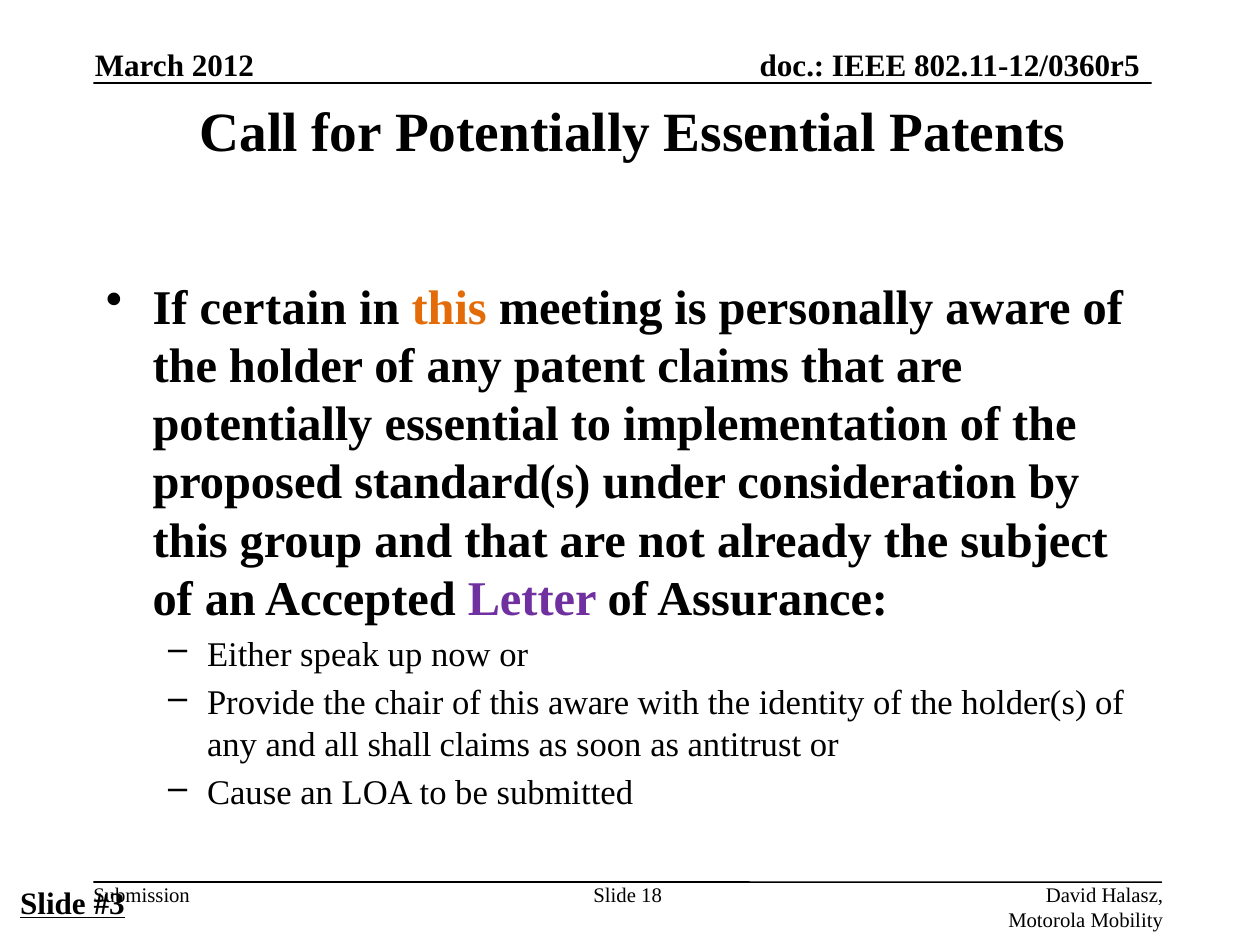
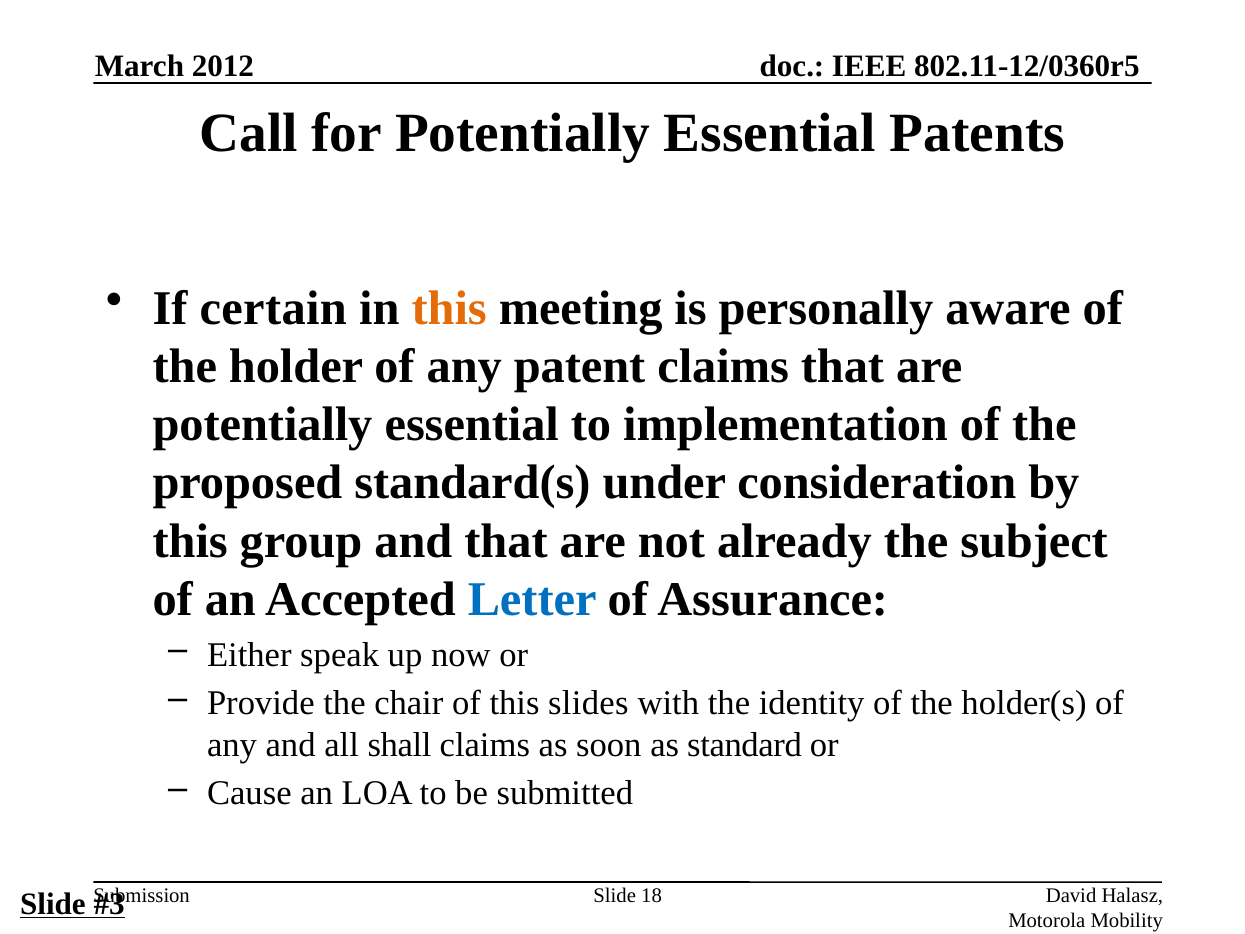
Letter colour: purple -> blue
this aware: aware -> slides
antitrust: antitrust -> standard
